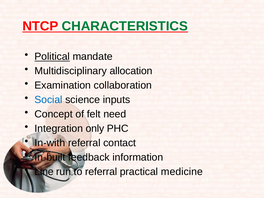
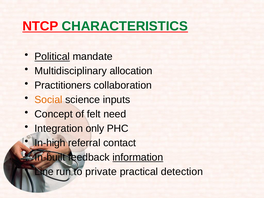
Examination: Examination -> Practitioners
Social colour: blue -> orange
In-with: In-with -> In-high
information underline: none -> present
to referral: referral -> private
medicine: medicine -> detection
